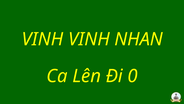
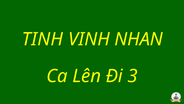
VINH at (42, 39): VINH -> TINH
0: 0 -> 3
